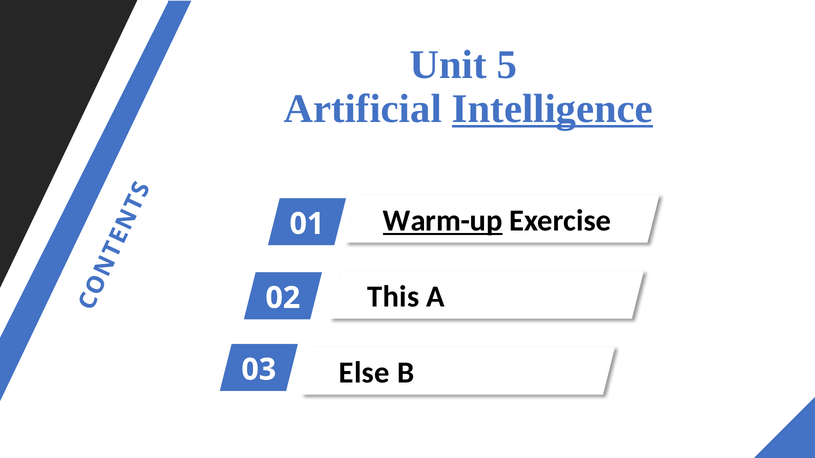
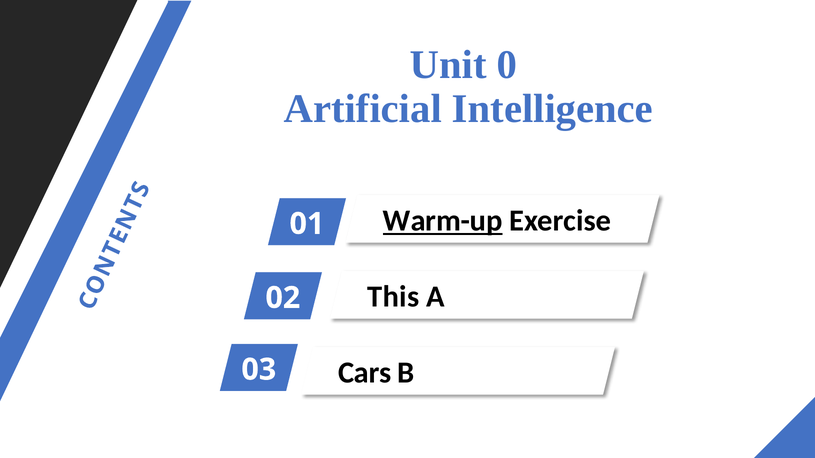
5: 5 -> 0
Intelligence underline: present -> none
Else: Else -> Cars
